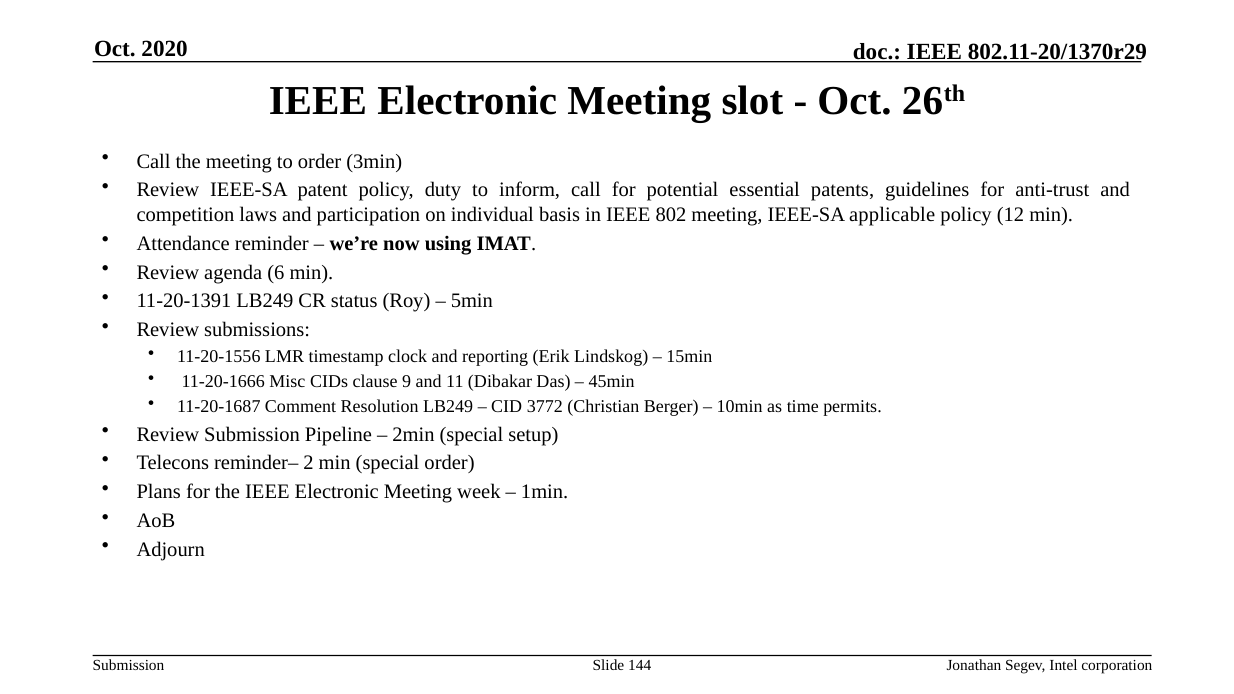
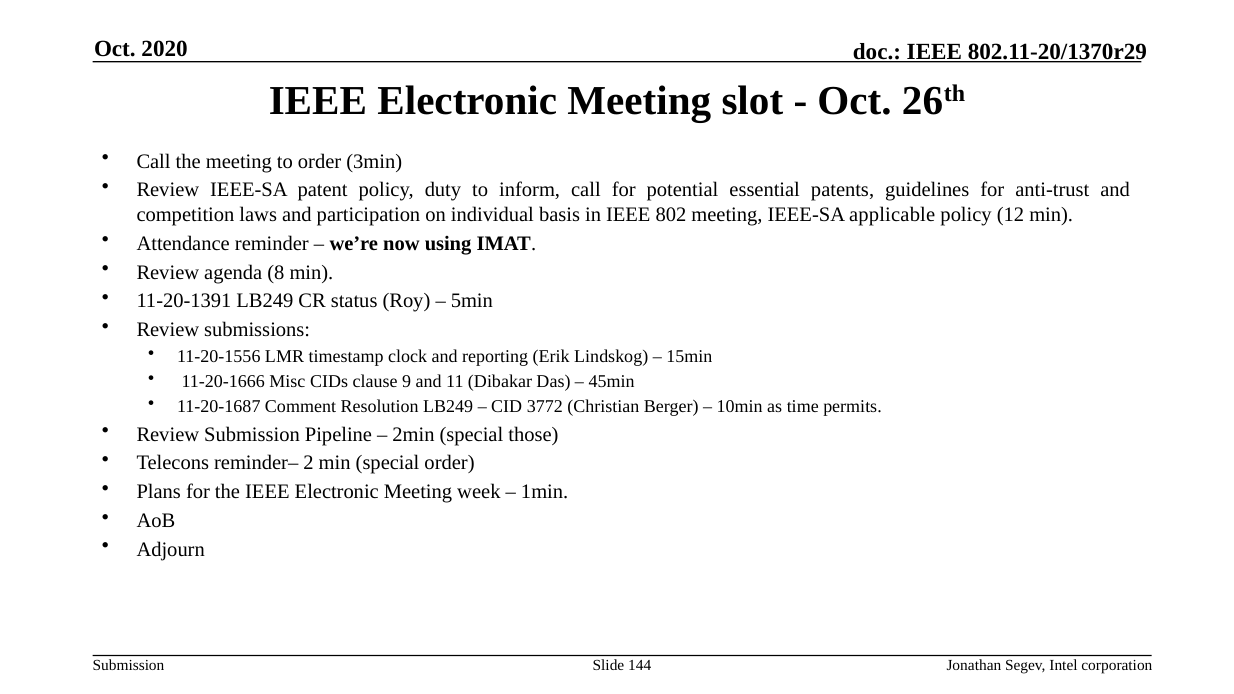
6: 6 -> 8
setup: setup -> those
